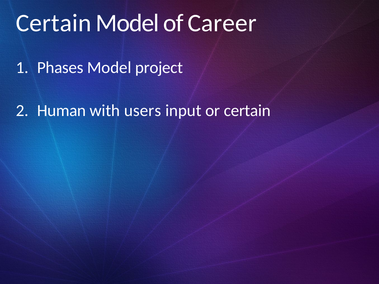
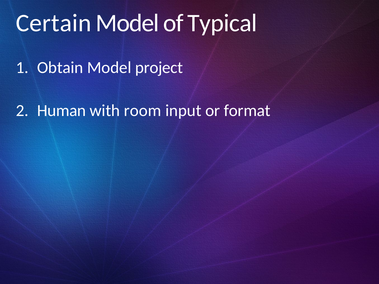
Career: Career -> Typical
Phases: Phases -> Obtain
users: users -> room
or certain: certain -> format
